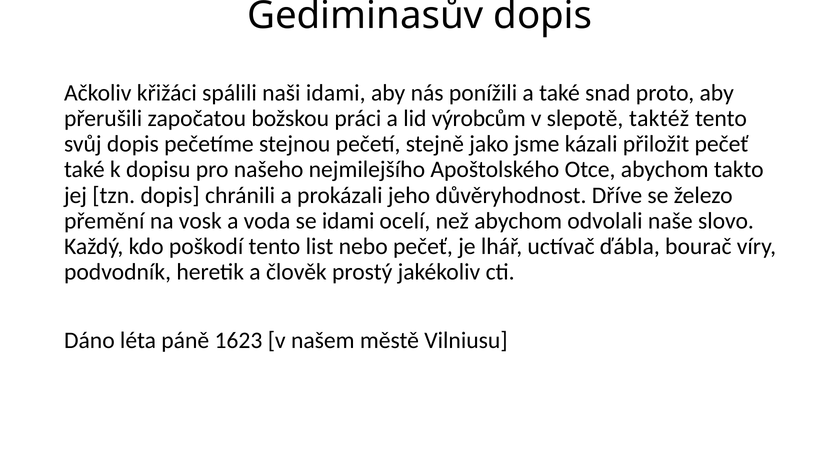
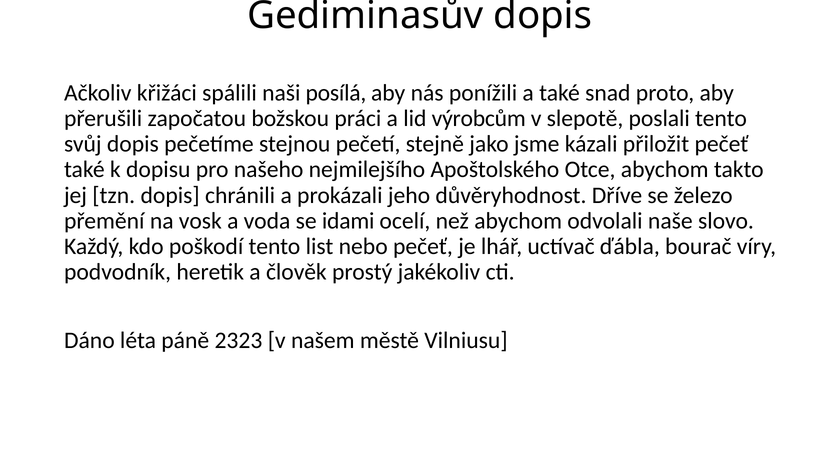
naši idami: idami -> posílá
taktéž: taktéž -> poslali
1623: 1623 -> 2323
